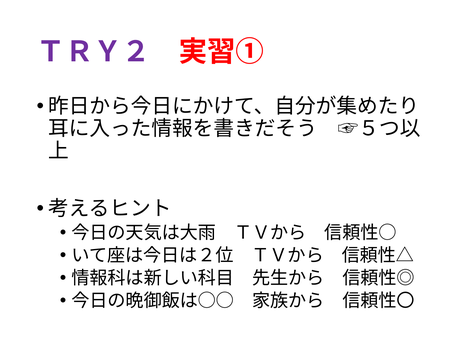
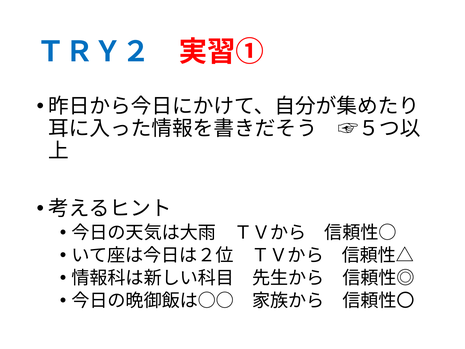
ＴＲＹ２ colour: purple -> blue
